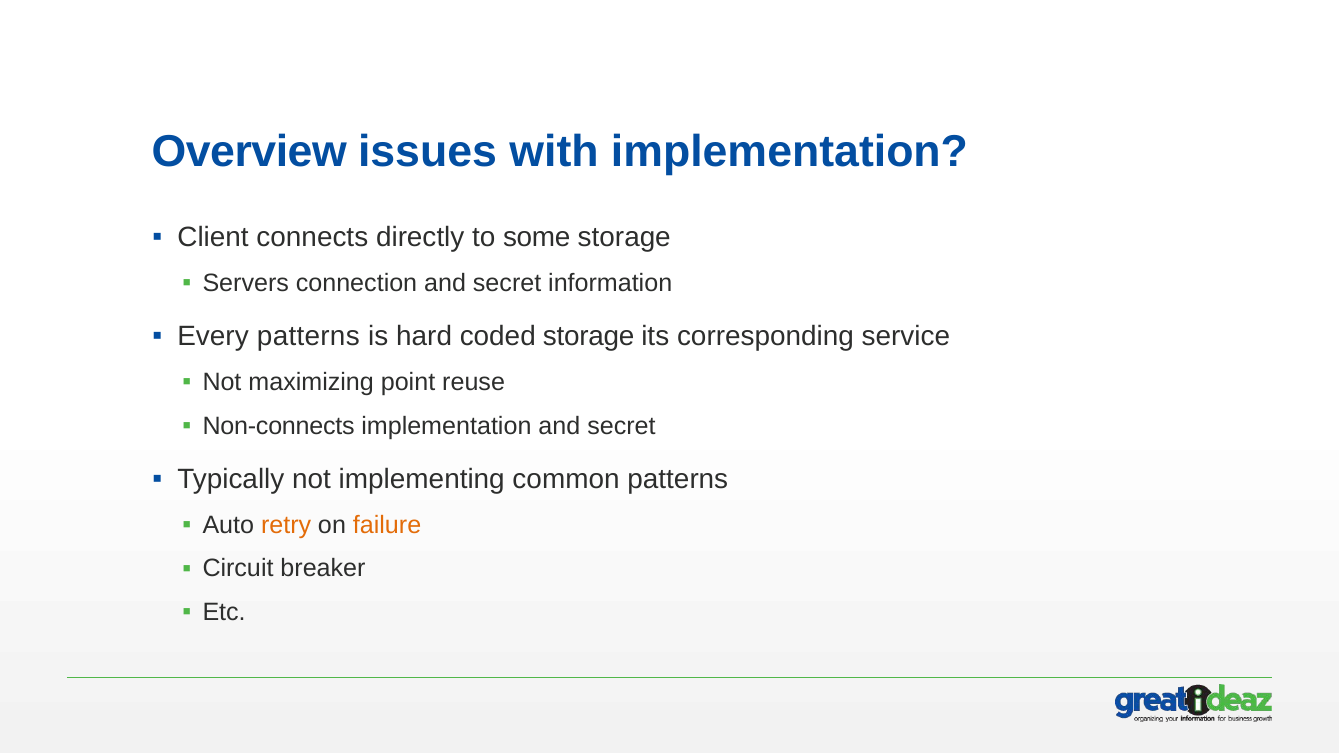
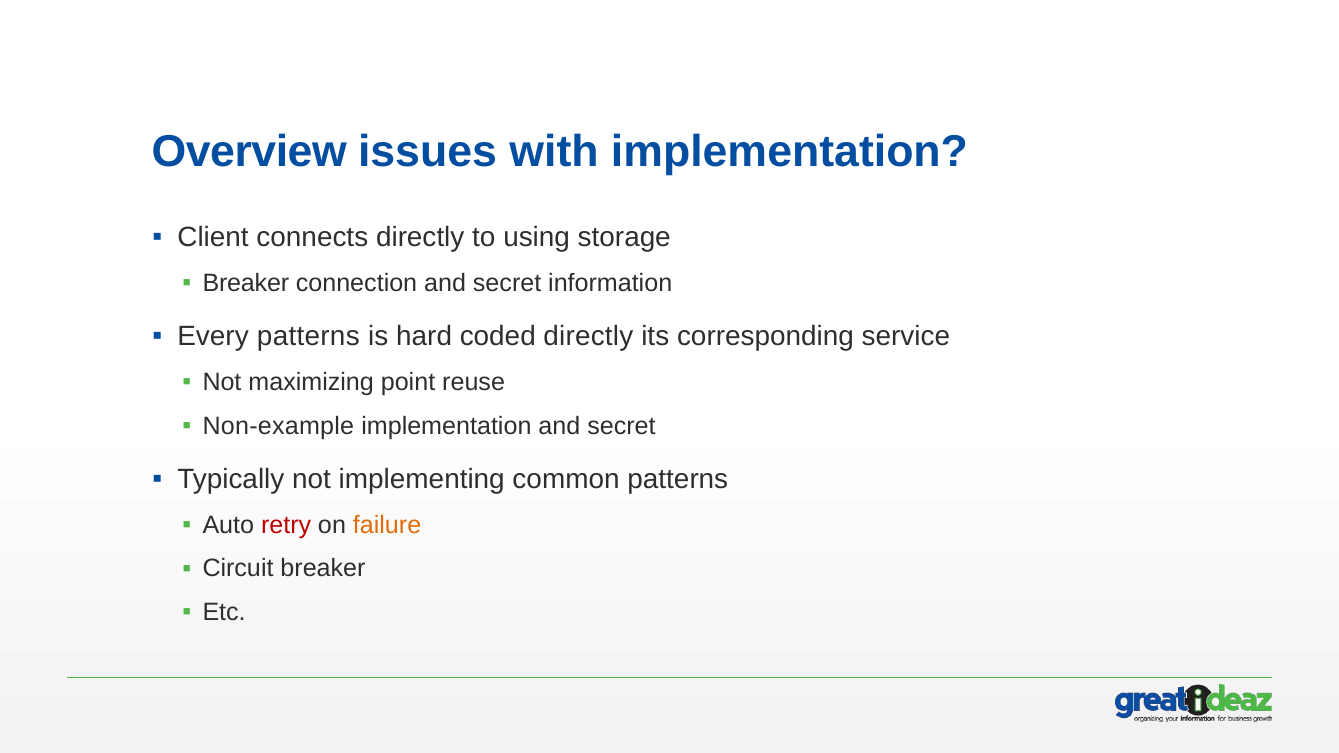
some: some -> using
Servers at (246, 283): Servers -> Breaker
coded storage: storage -> directly
Non-connects: Non-connects -> Non-example
retry colour: orange -> red
